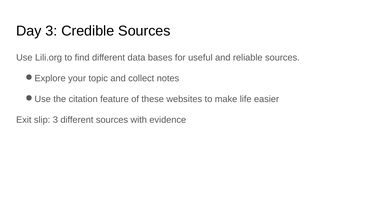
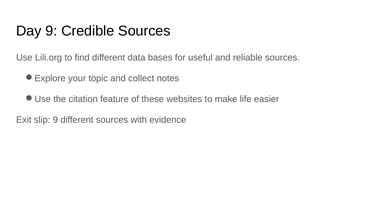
Day 3: 3 -> 9
slip 3: 3 -> 9
